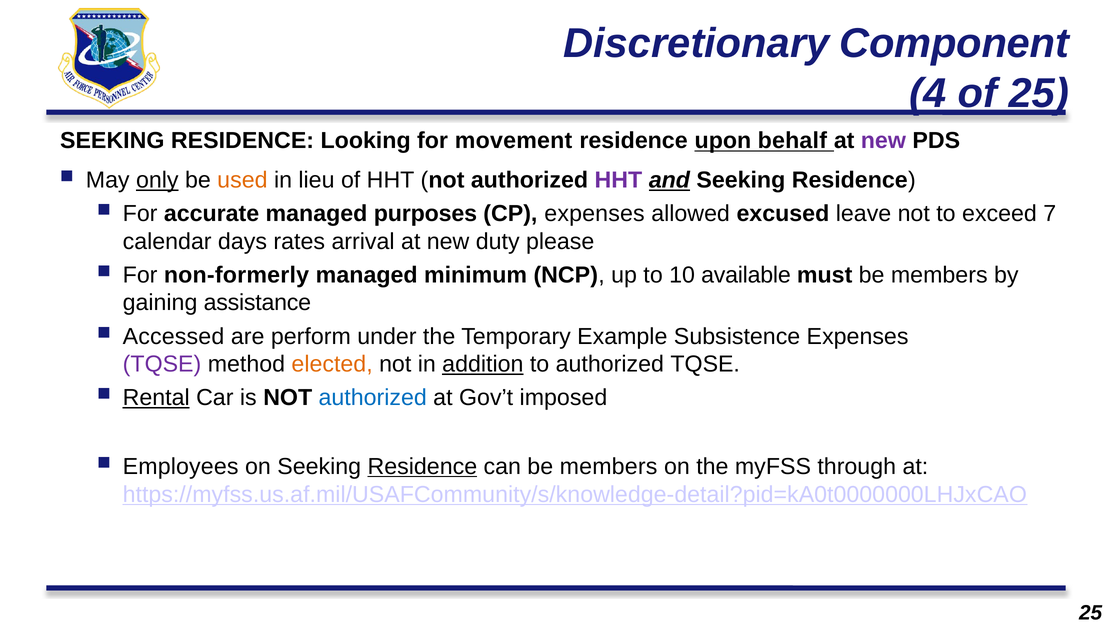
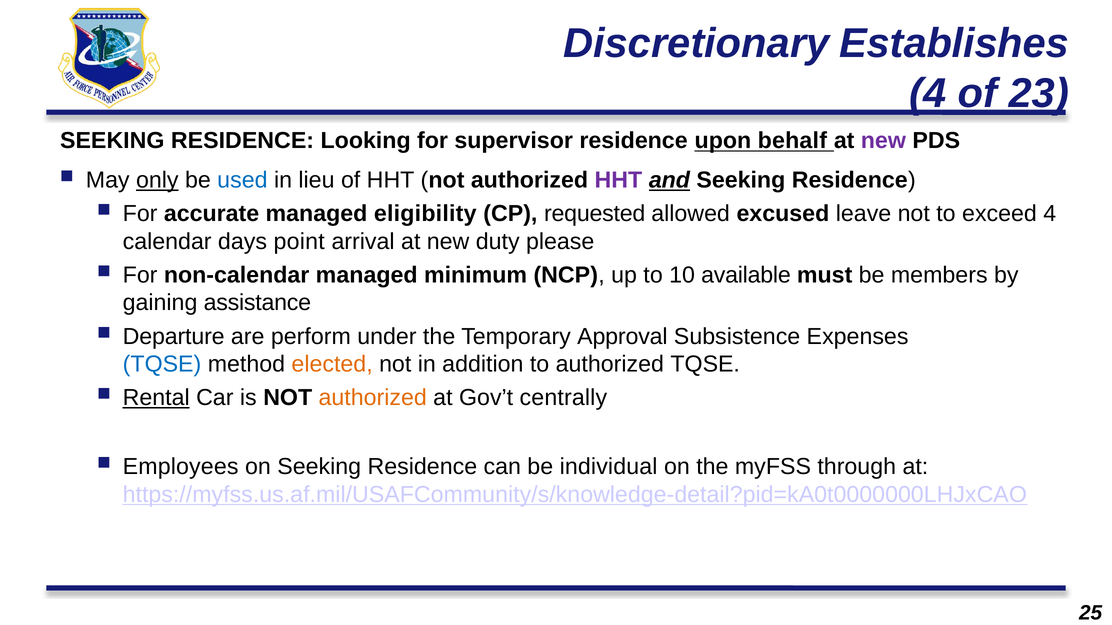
Component: Component -> Establishes
of 25: 25 -> 23
movement: movement -> supervisor
used colour: orange -> blue
purposes: purposes -> eligibility
CP expenses: expenses -> requested
exceed 7: 7 -> 4
rates: rates -> point
non-formerly: non-formerly -> non-calendar
Accessed: Accessed -> Departure
Example: Example -> Approval
TQSE at (162, 364) colour: purple -> blue
addition underline: present -> none
authorized at (373, 398) colour: blue -> orange
imposed: imposed -> centrally
Residence at (422, 467) underline: present -> none
can be members: members -> individual
